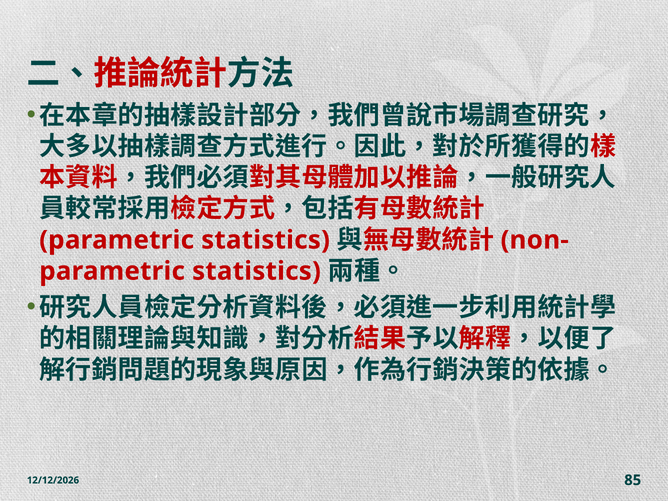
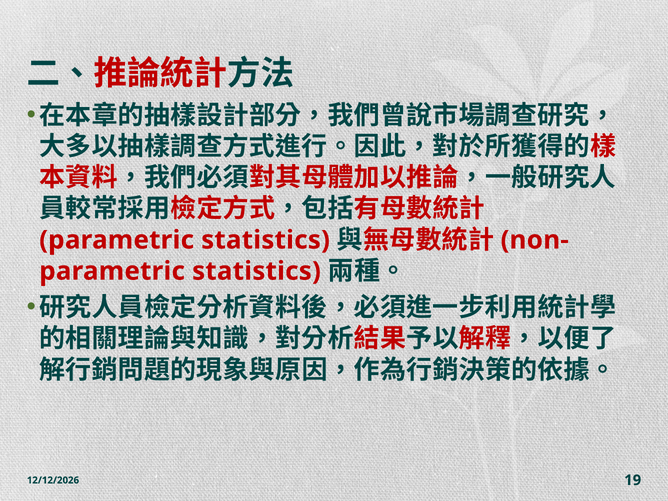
85: 85 -> 19
